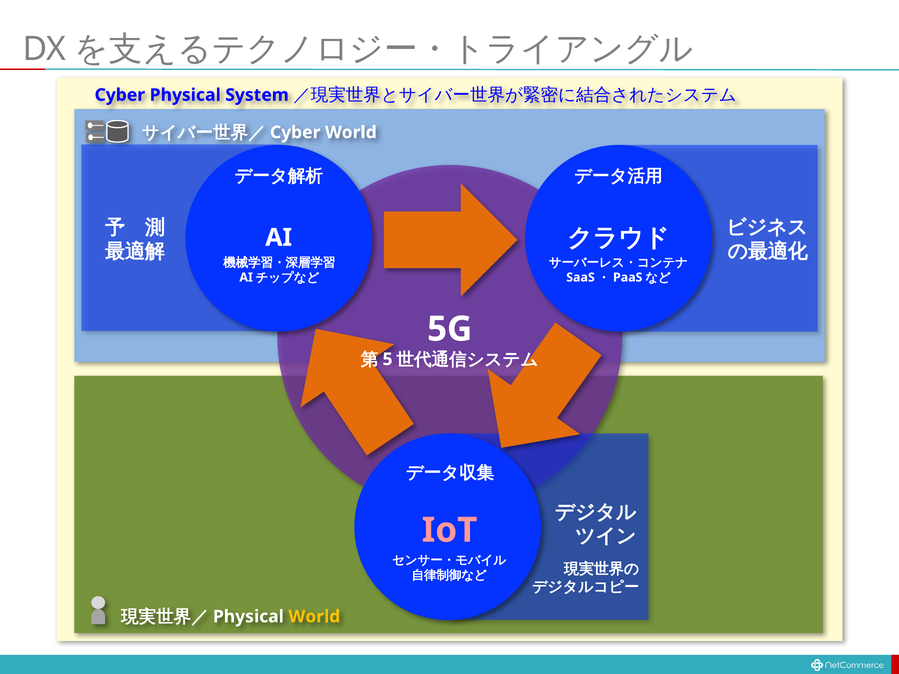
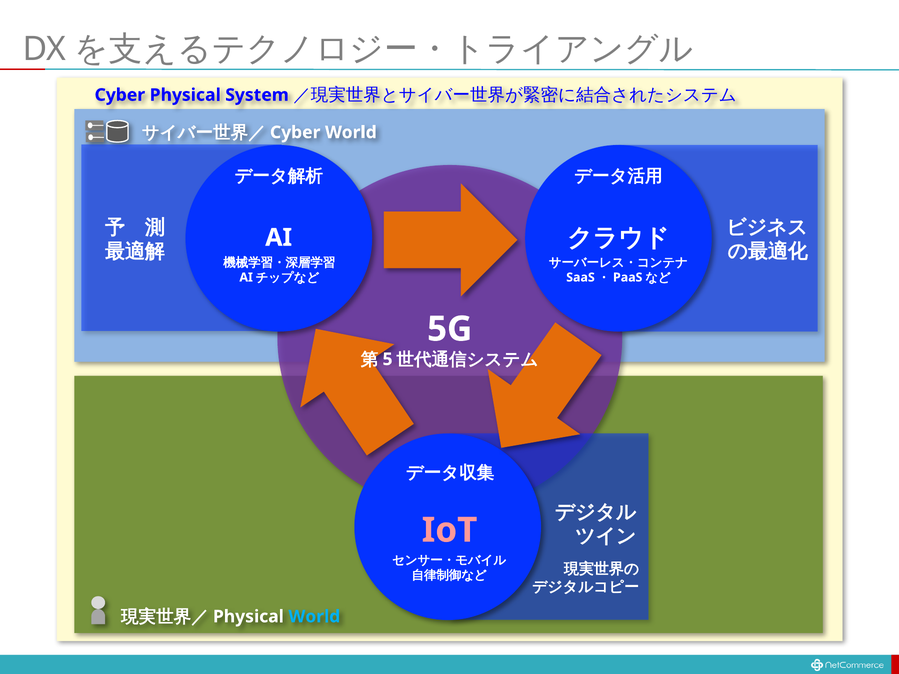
World at (314, 617) colour: yellow -> light blue
